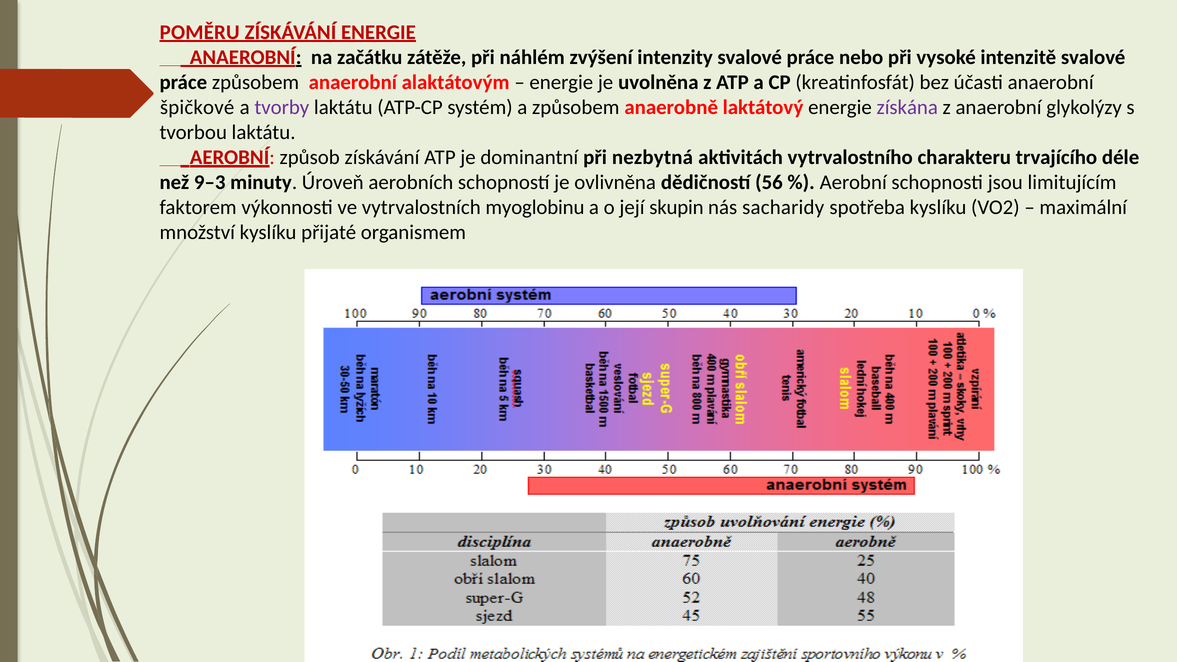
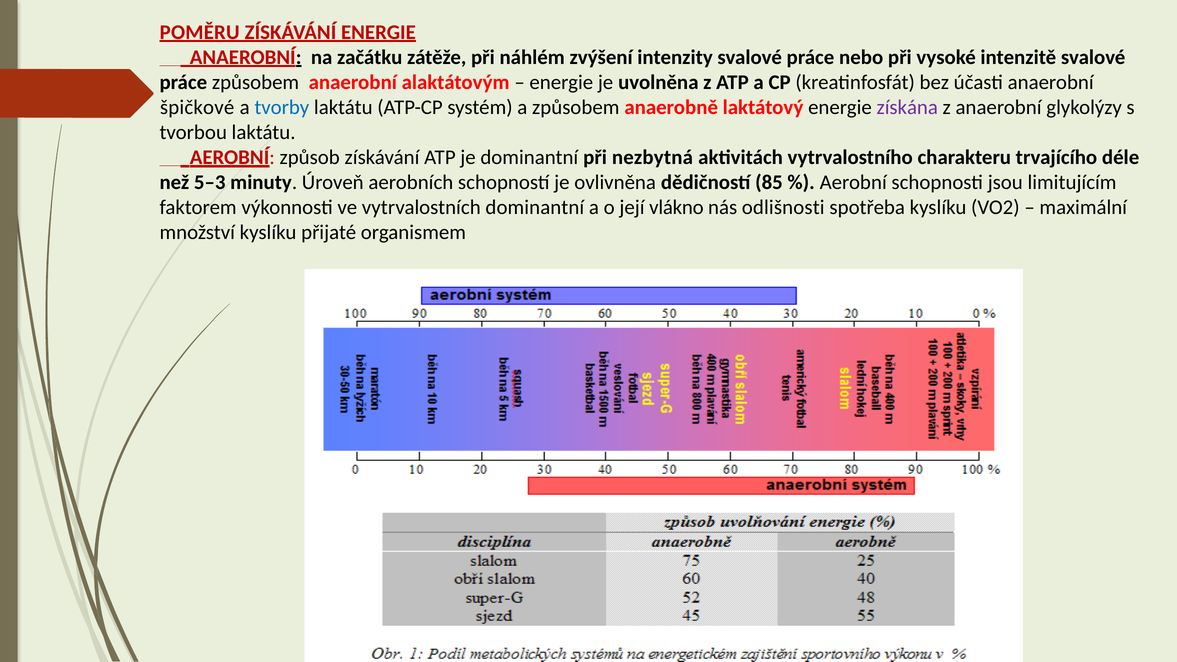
tvorby colour: purple -> blue
9–3: 9–3 -> 5–3
56: 56 -> 85
vytrvalostních myoglobinu: myoglobinu -> dominantní
skupin: skupin -> vlákno
sacharidy: sacharidy -> odlišnosti
